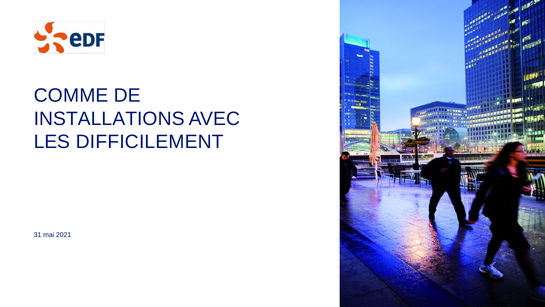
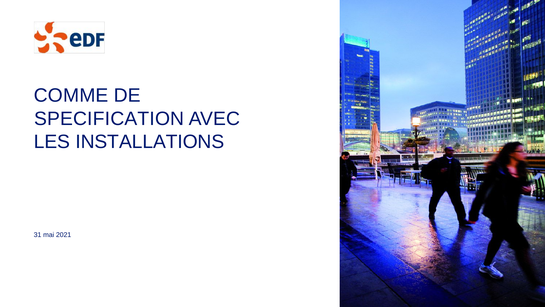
INSTALLATIONS: INSTALLATIONS -> SPECIFICATION
DIFFICILEMENT: DIFFICILEMENT -> INSTALLATIONS
